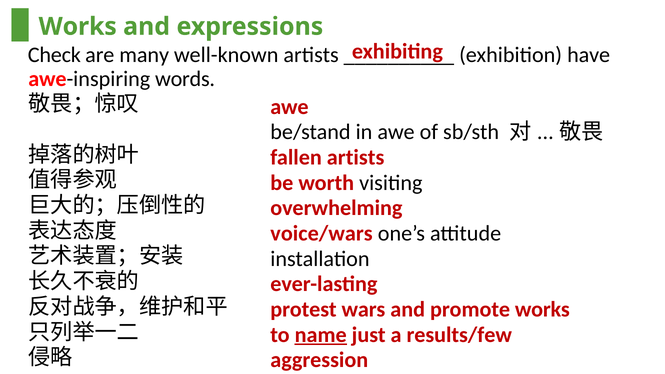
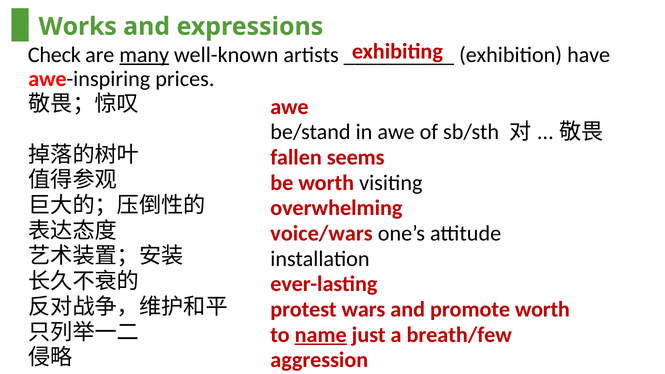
many underline: none -> present
words: words -> prices
fallen artists: artists -> seems
promote works: works -> worth
results/few: results/few -> breath/few
